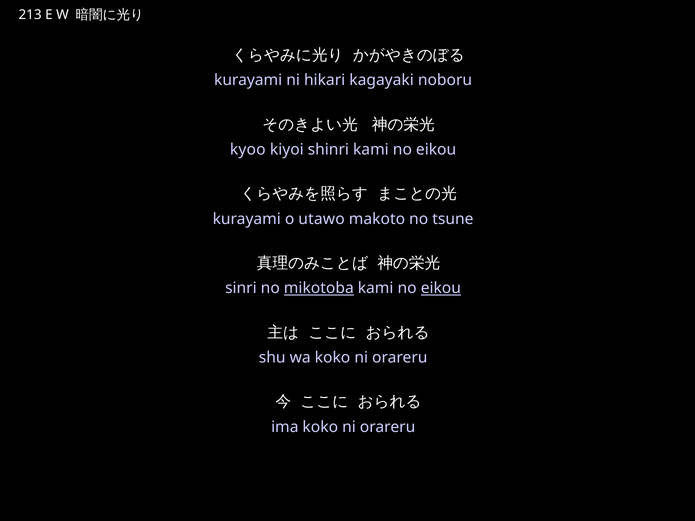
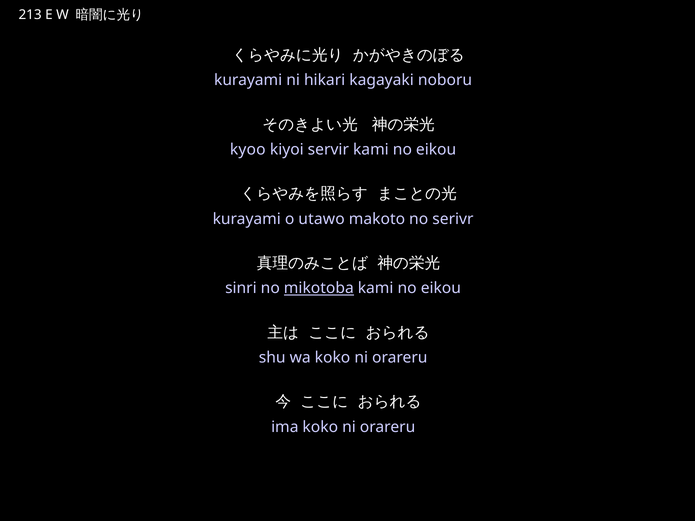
shinri: shinri -> servir
tsune: tsune -> serivr
eikou at (441, 288) underline: present -> none
